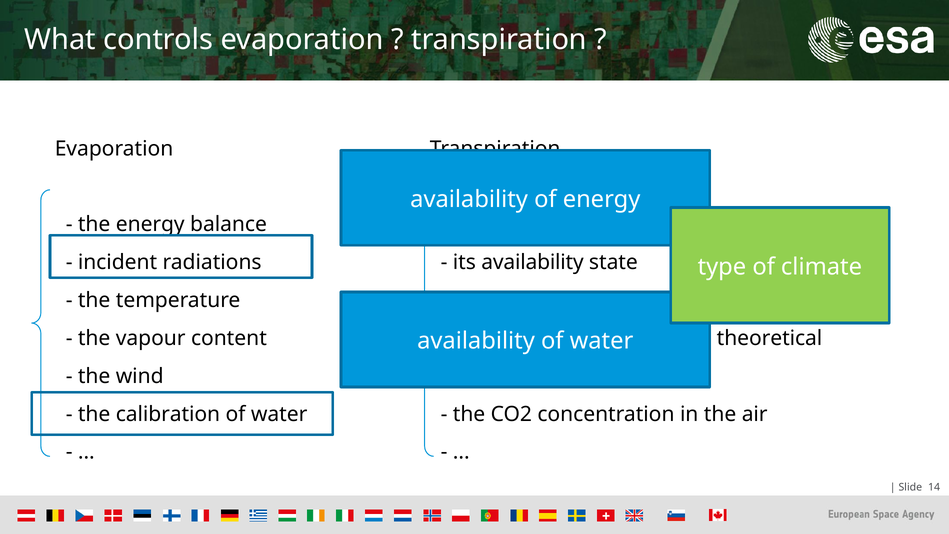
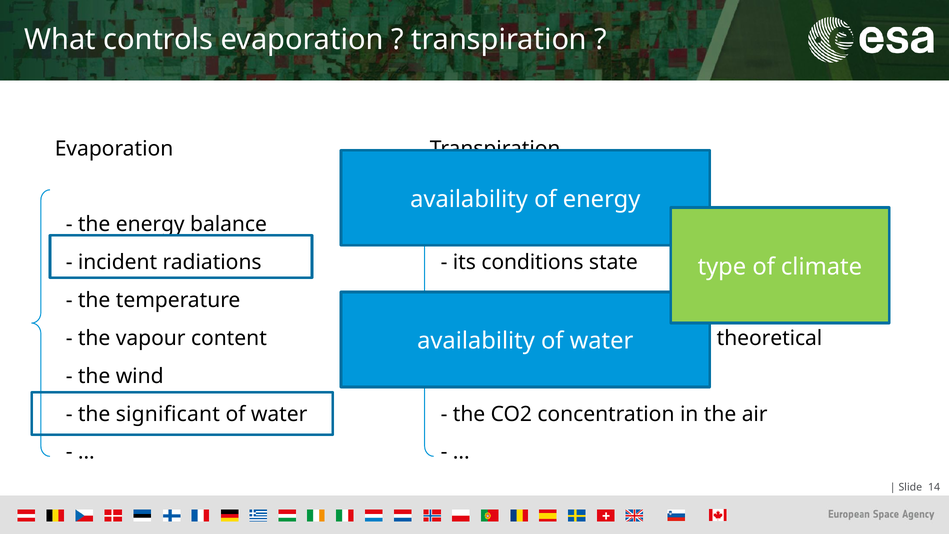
its availability: availability -> conditions
calibration: calibration -> significant
